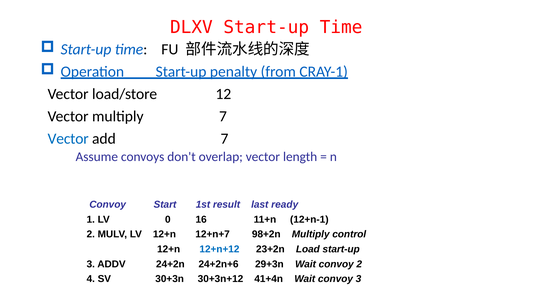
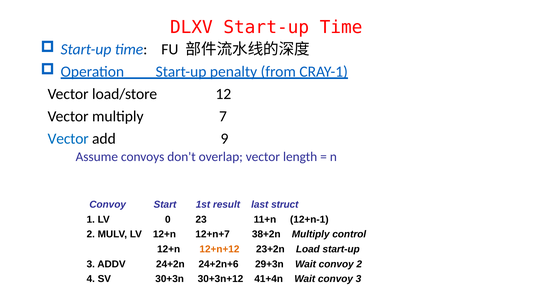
add 7: 7 -> 9
ready: ready -> struct
16: 16 -> 23
98+2n: 98+2n -> 38+2n
12+n+12 colour: blue -> orange
